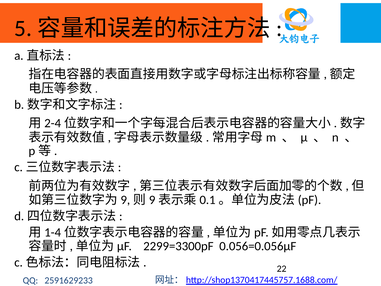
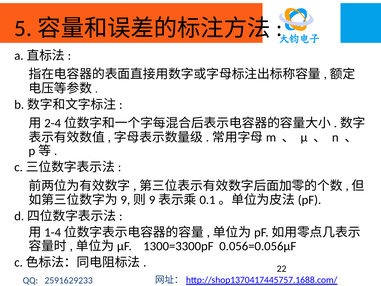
2299=3300pF: 2299=3300pF -> 1300=3300pF
